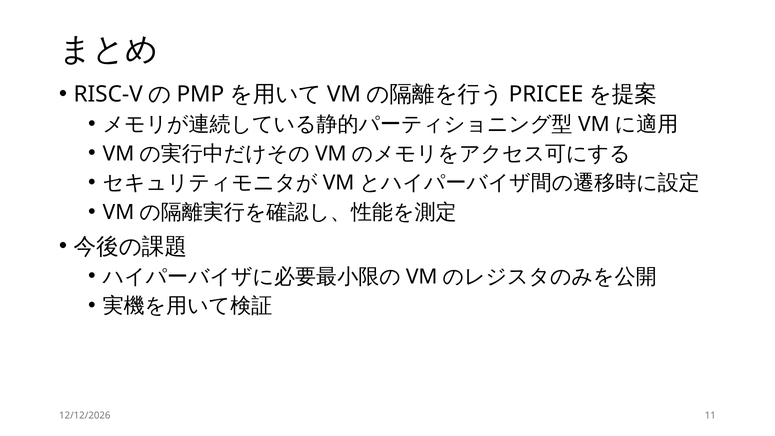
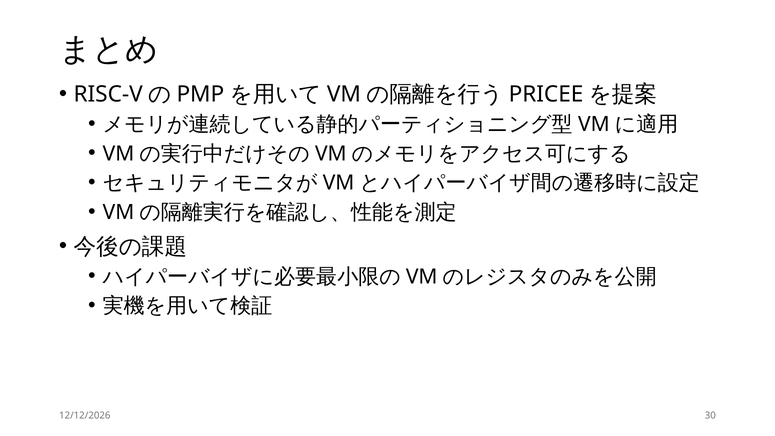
11: 11 -> 30
